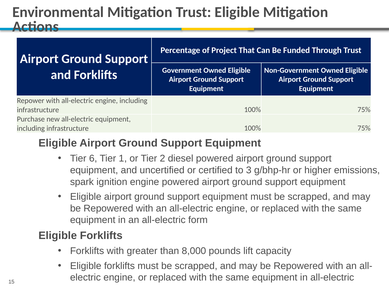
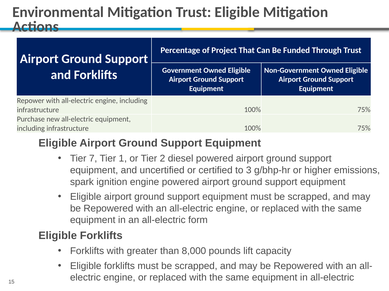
6: 6 -> 7
